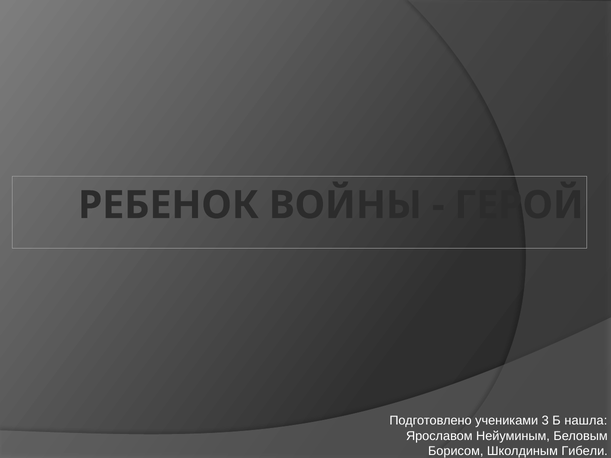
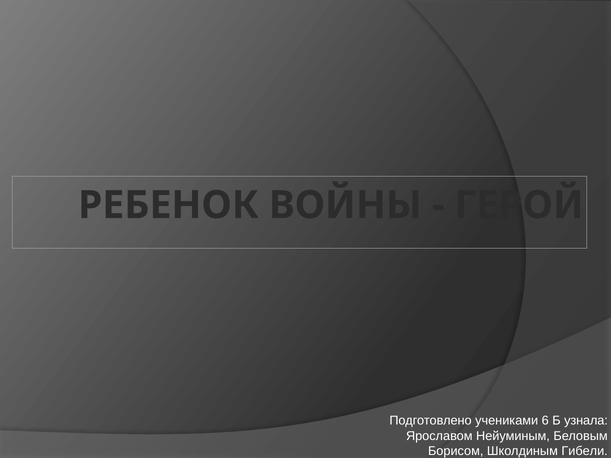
3: 3 -> 6
нашла: нашла -> узнала
